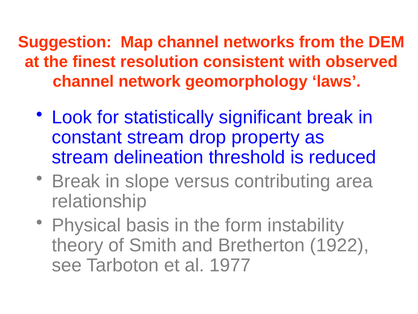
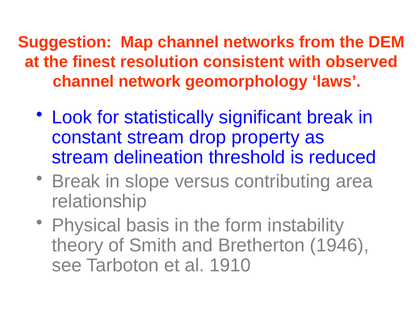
1922: 1922 -> 1946
1977: 1977 -> 1910
